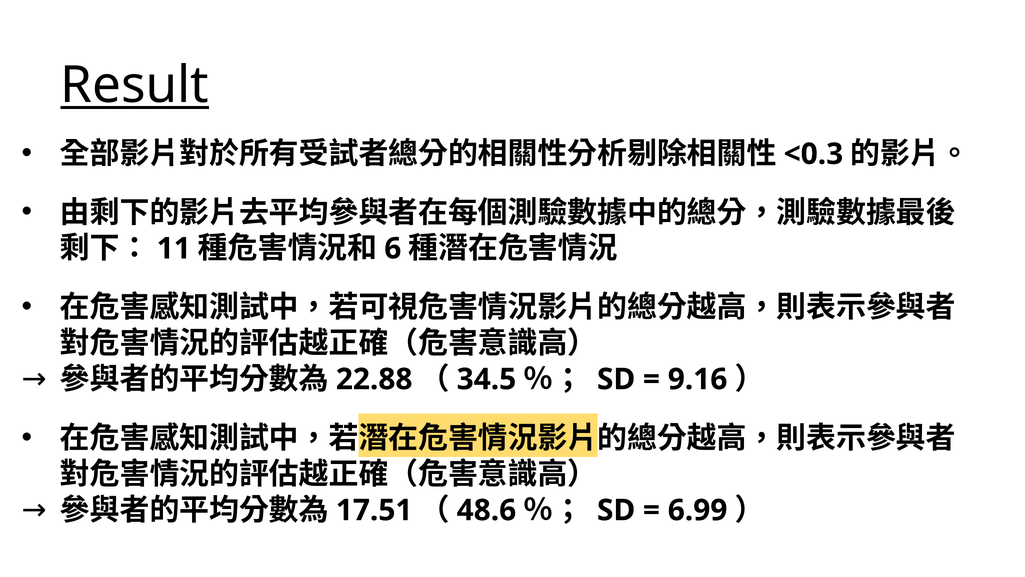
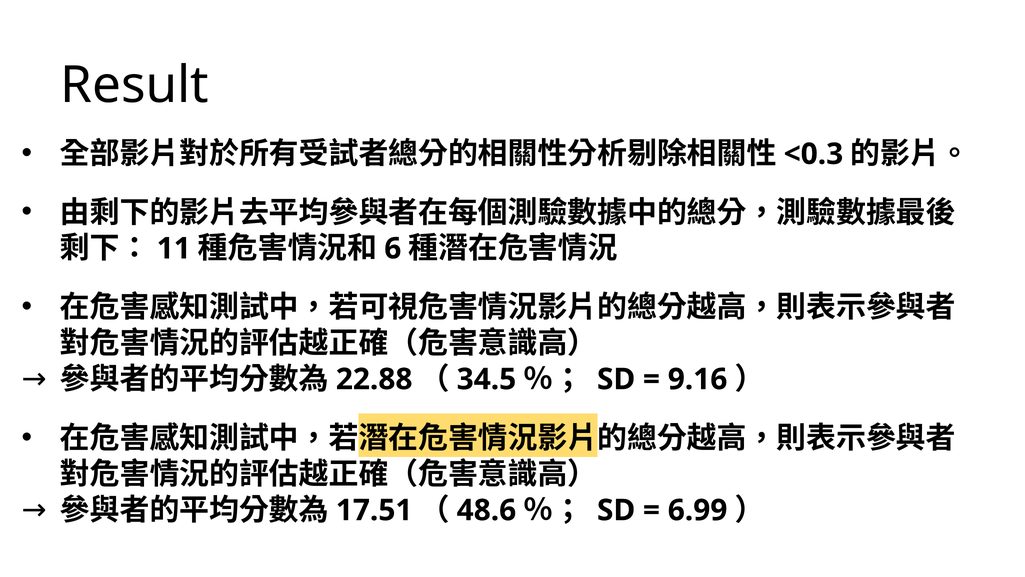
Result underline: present -> none
